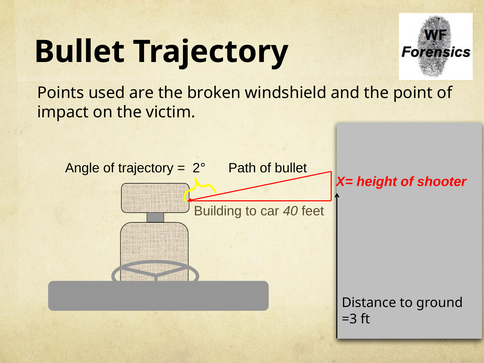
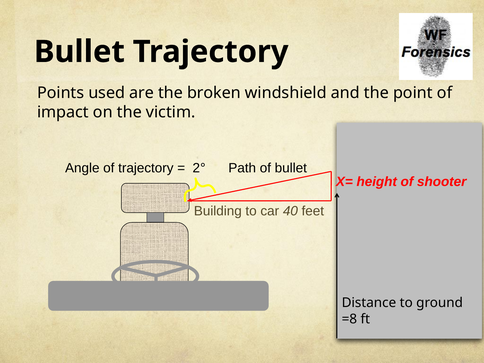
=3: =3 -> =8
